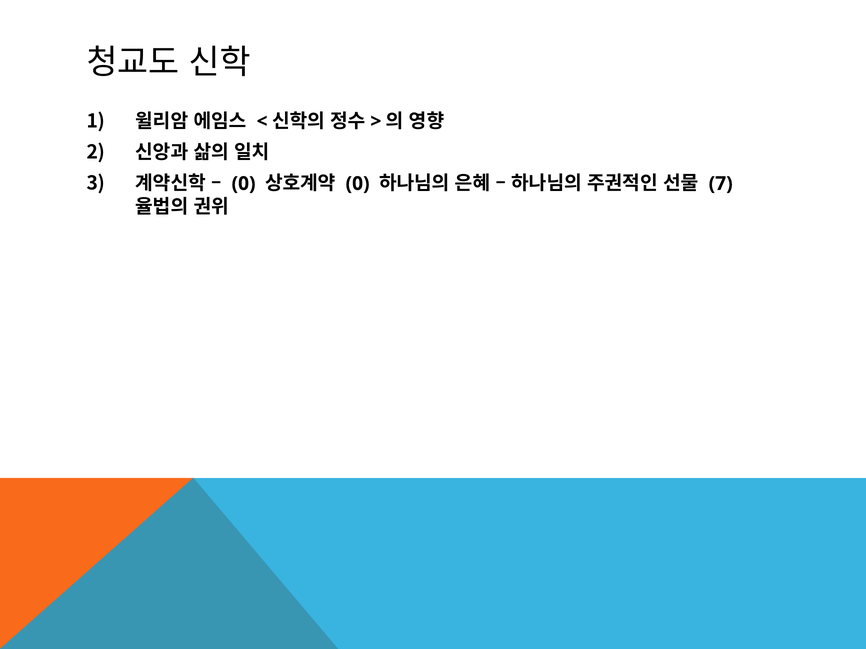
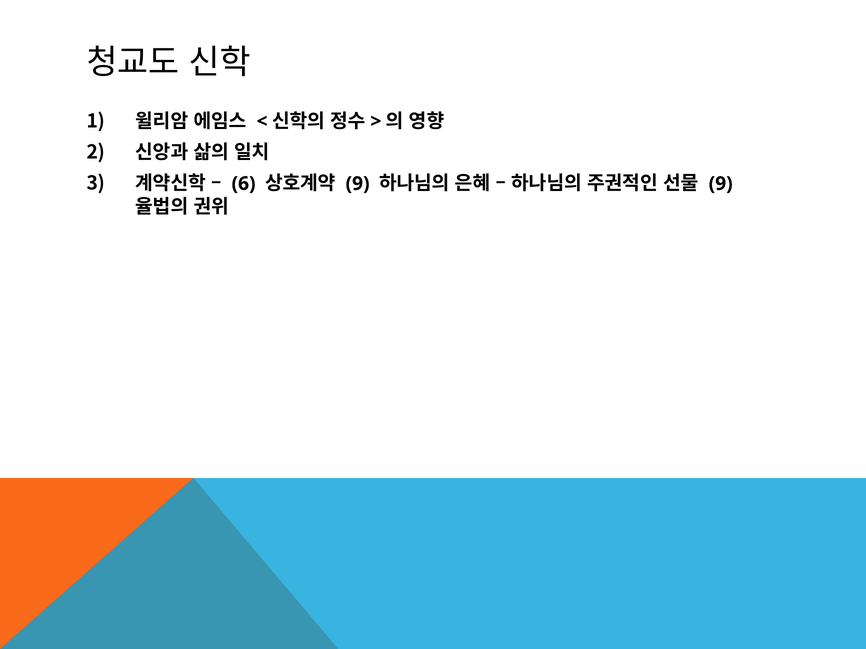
0 at (244, 184): 0 -> 6
0 at (358, 184): 0 -> 9
7 at (721, 184): 7 -> 9
